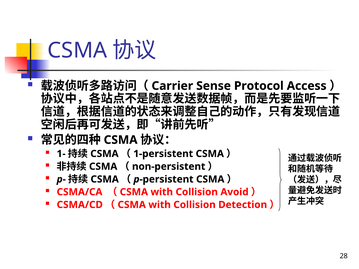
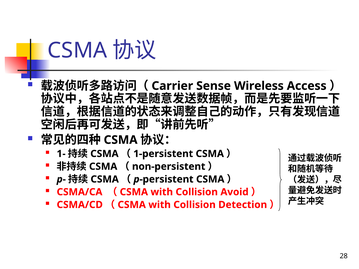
Protocol: Protocol -> Wireless
